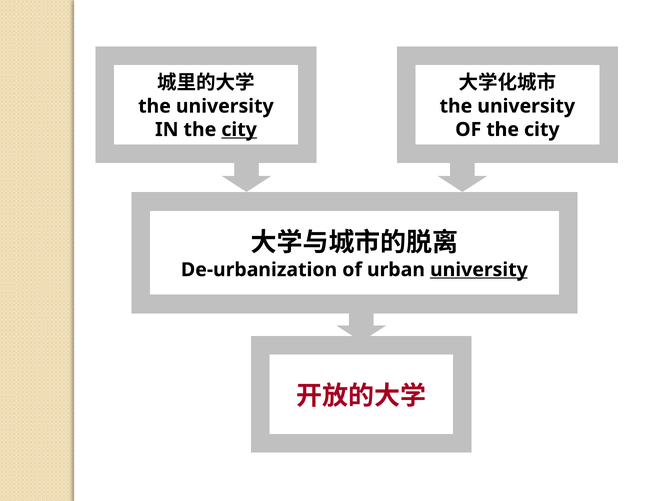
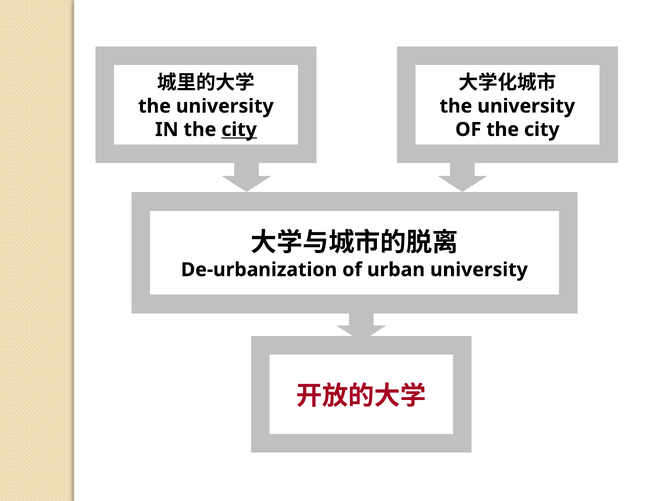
university at (479, 270) underline: present -> none
